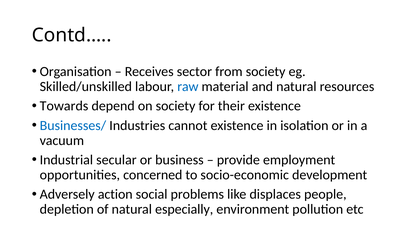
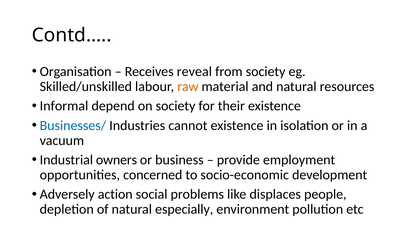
sector: sector -> reveal
raw colour: blue -> orange
Towards: Towards -> Informal
secular: secular -> owners
